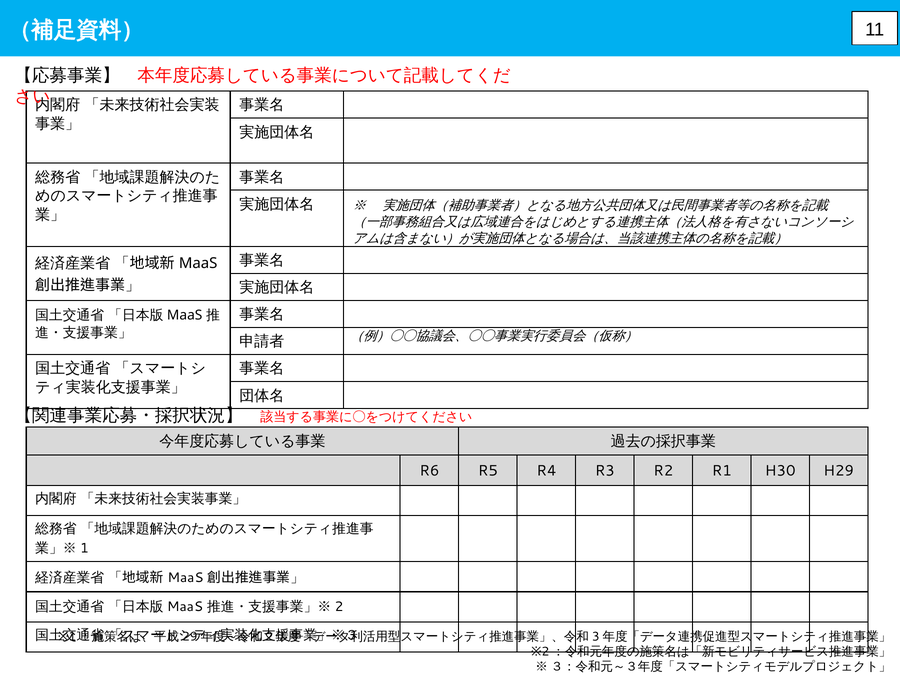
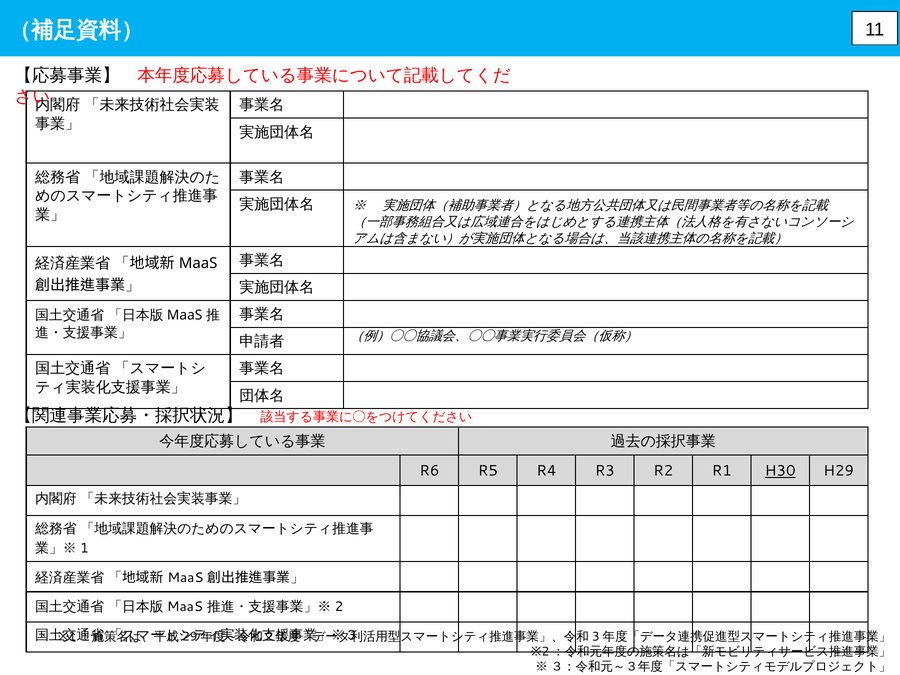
H30 underline: none -> present
